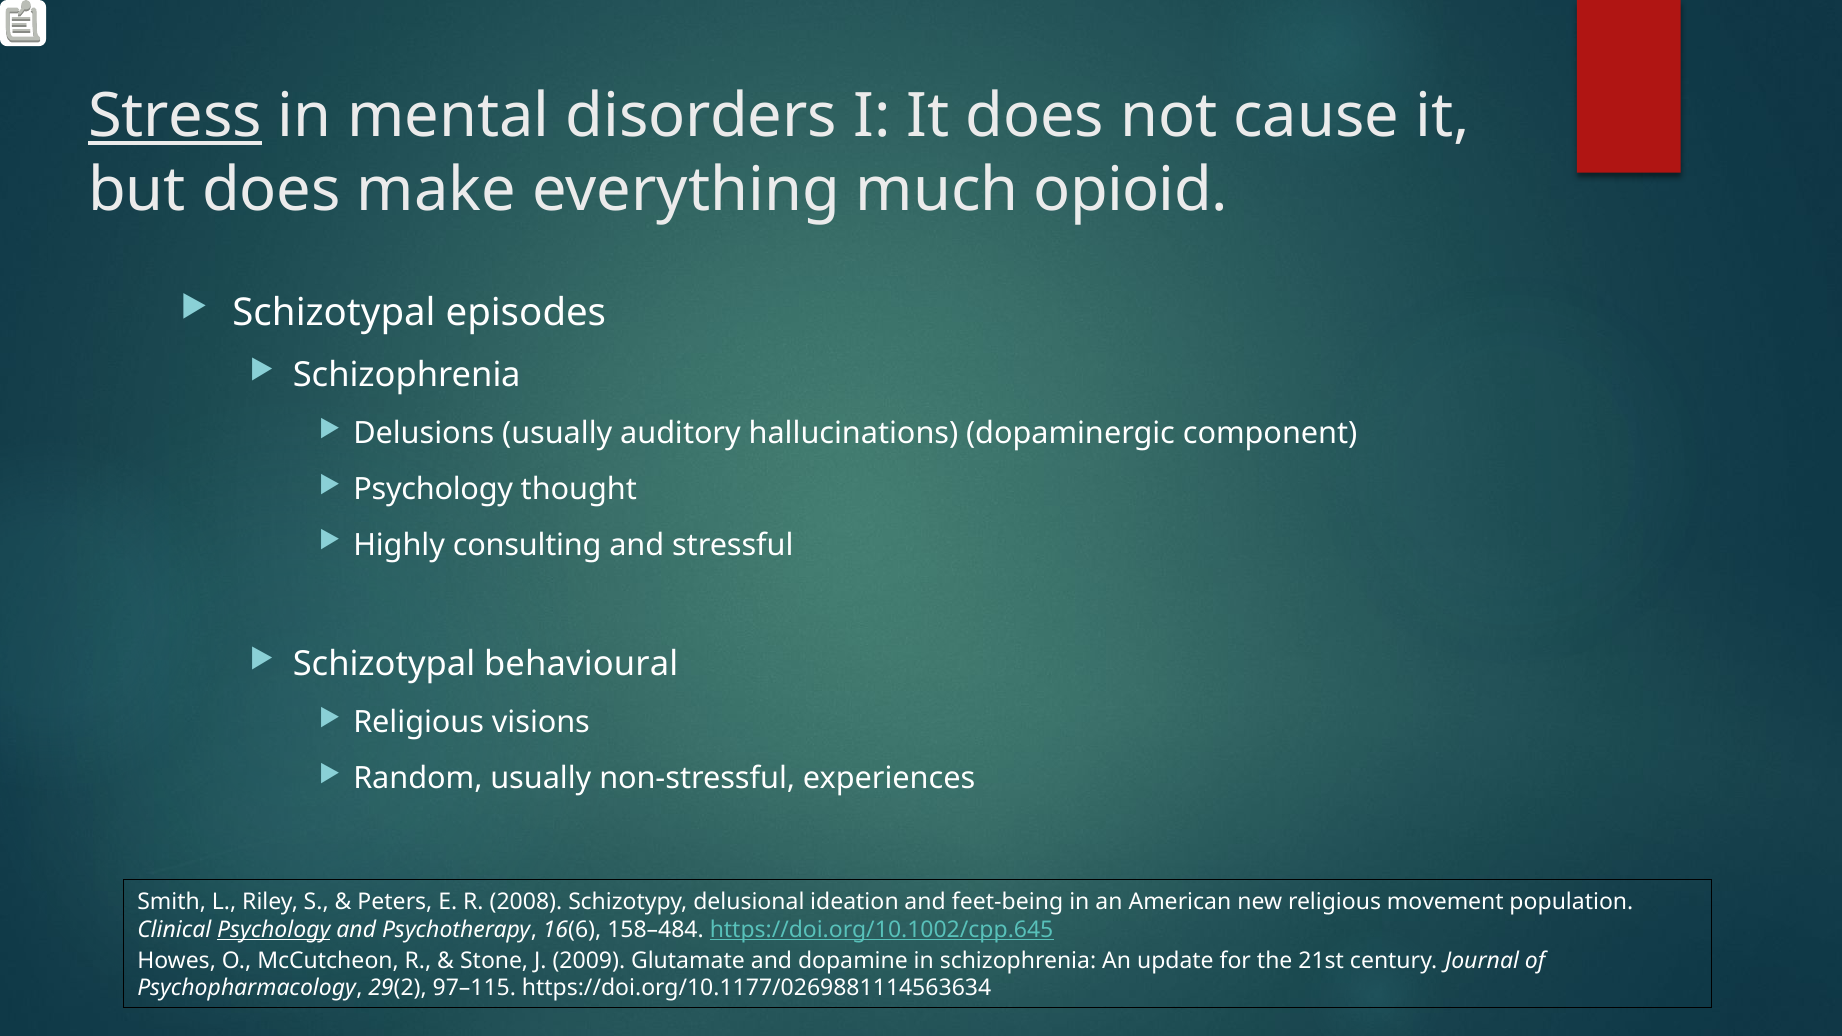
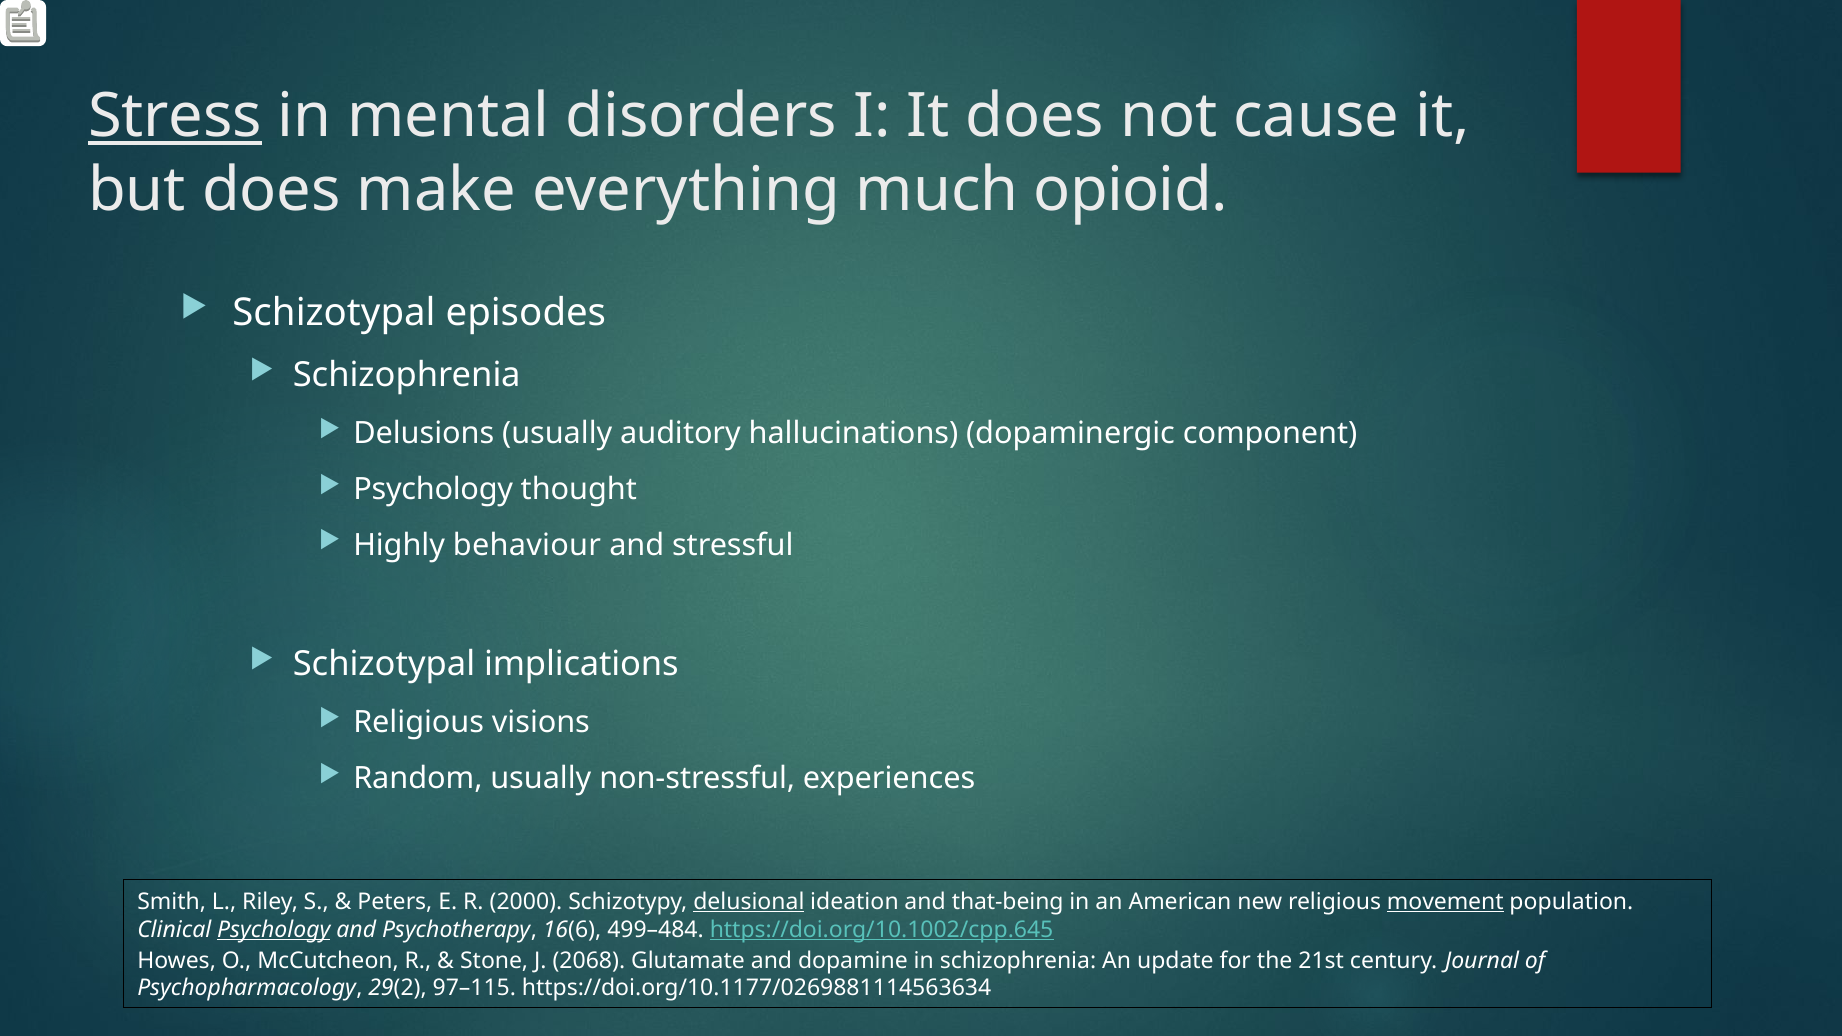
consulting: consulting -> behaviour
behavioural: behavioural -> implications
2008: 2008 -> 2000
delusional underline: none -> present
feet-being: feet-being -> that-being
movement underline: none -> present
158–484: 158–484 -> 499–484
2009: 2009 -> 2068
